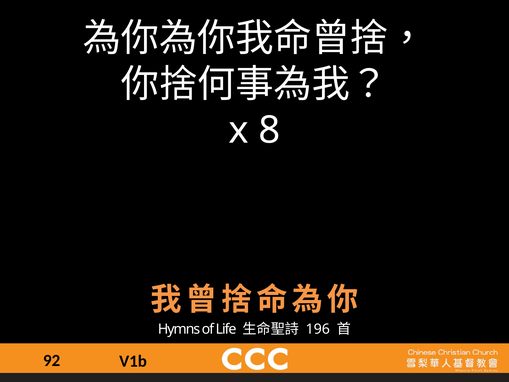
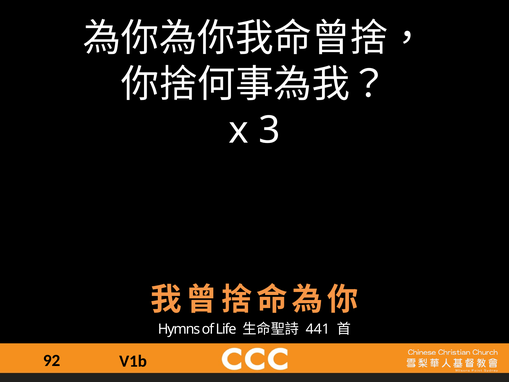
8: 8 -> 3
196: 196 -> 441
